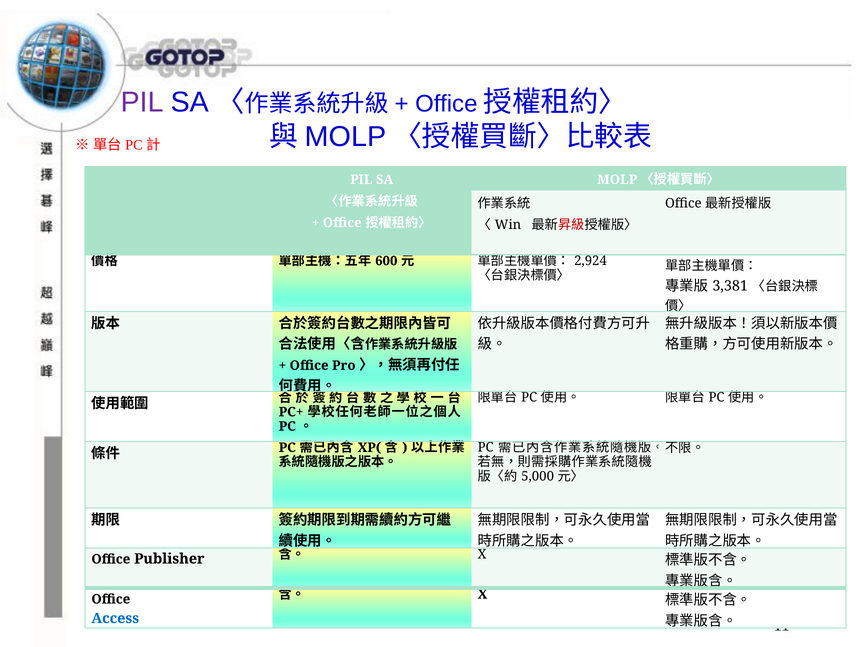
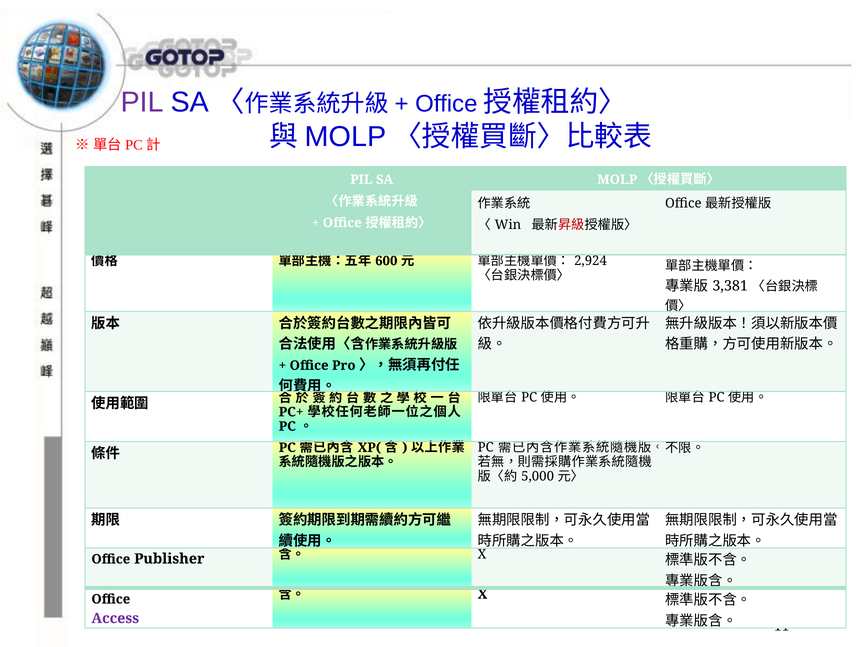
Access colour: blue -> purple
